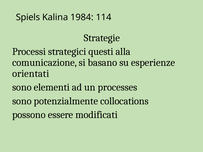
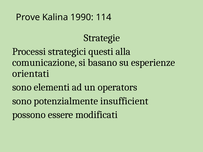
Spiels: Spiels -> Prove
1984: 1984 -> 1990
processes: processes -> operators
collocations: collocations -> insufficient
